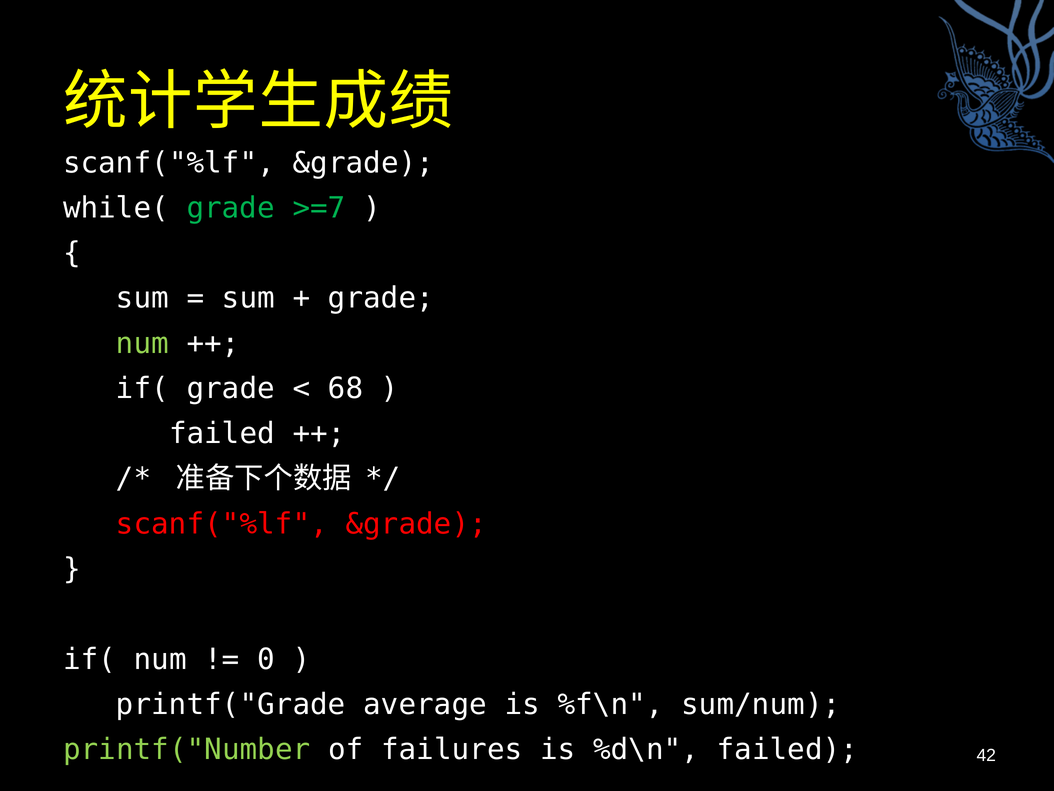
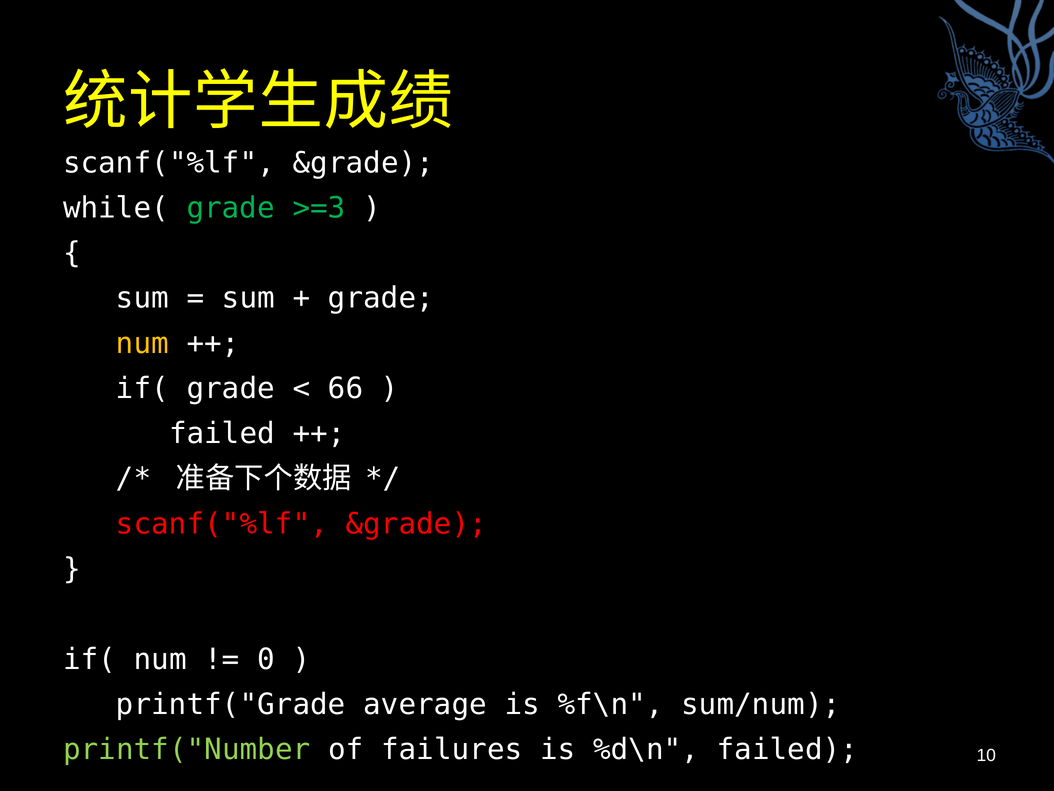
>=7: >=7 -> >=3
num at (142, 343) colour: light green -> yellow
68: 68 -> 66
42: 42 -> 10
